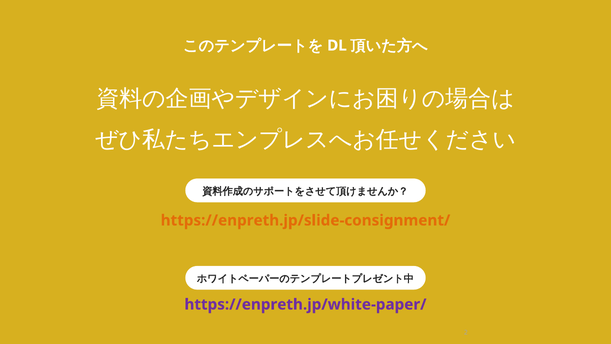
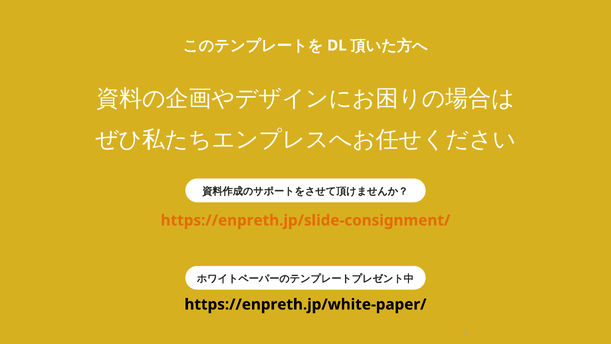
https://enpreth.jp/white-paper/ colour: purple -> black
